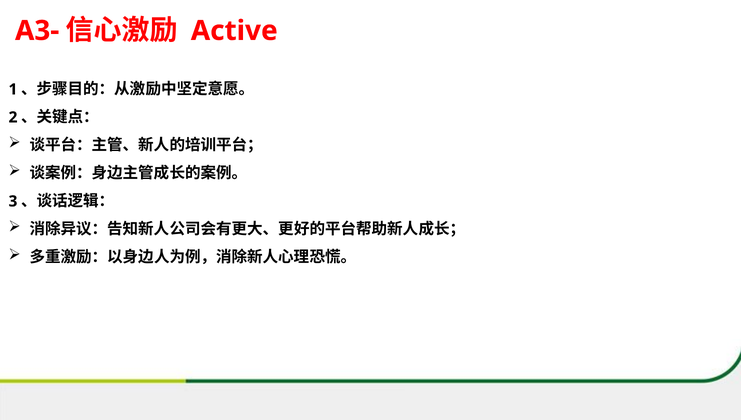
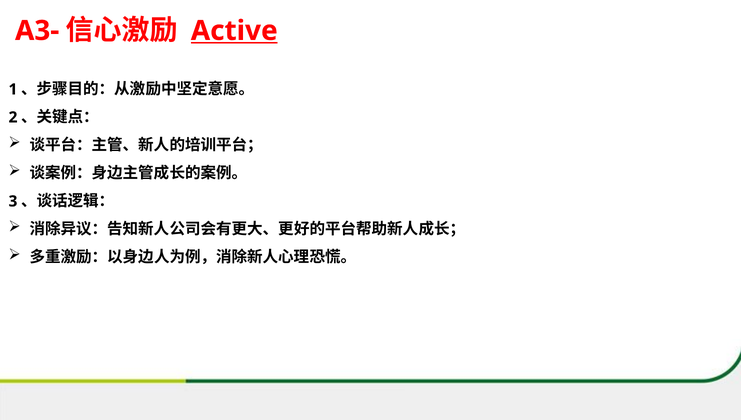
Active underline: none -> present
